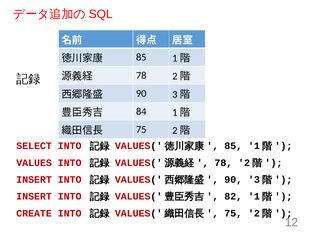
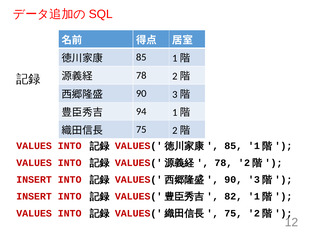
84: 84 -> 94
SELECT at (34, 146): SELECT -> VALUES
CREATE at (34, 213): CREATE -> VALUES
